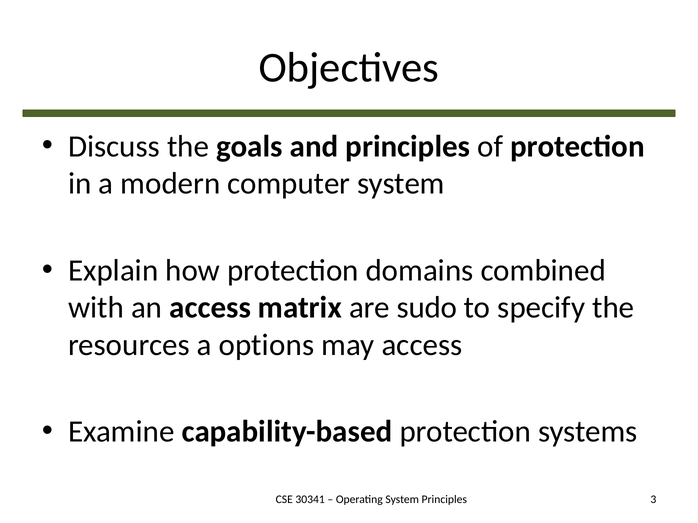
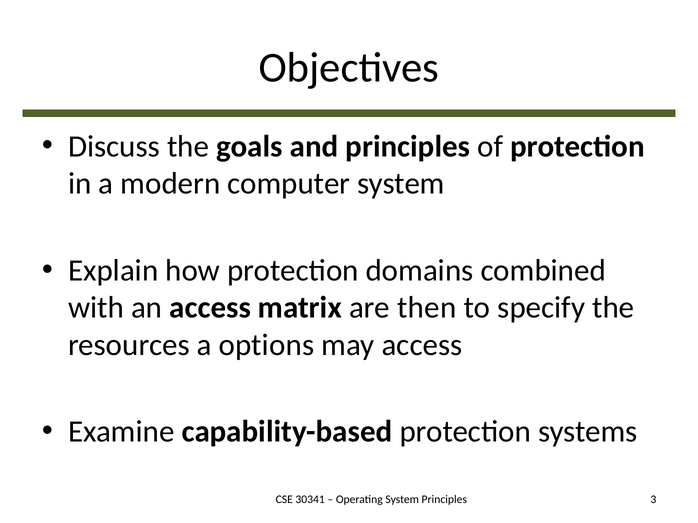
sudo: sudo -> then
